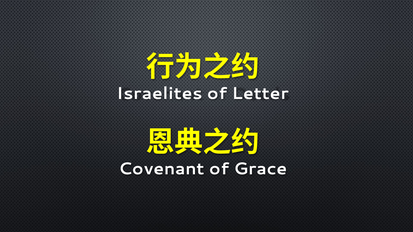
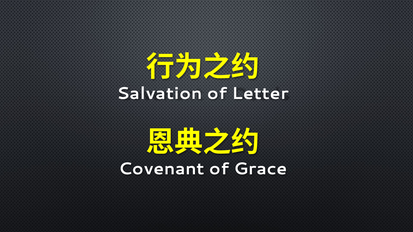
Israelites: Israelites -> Salvation
